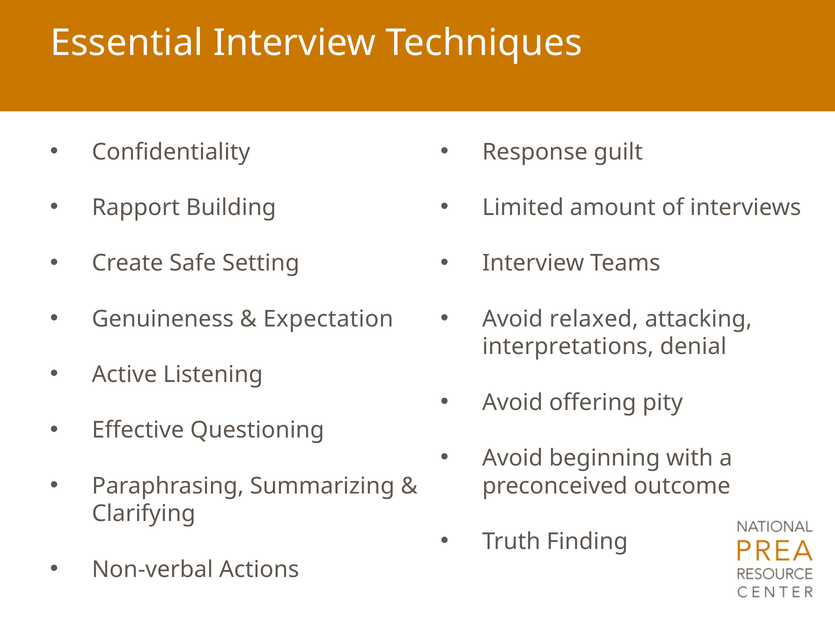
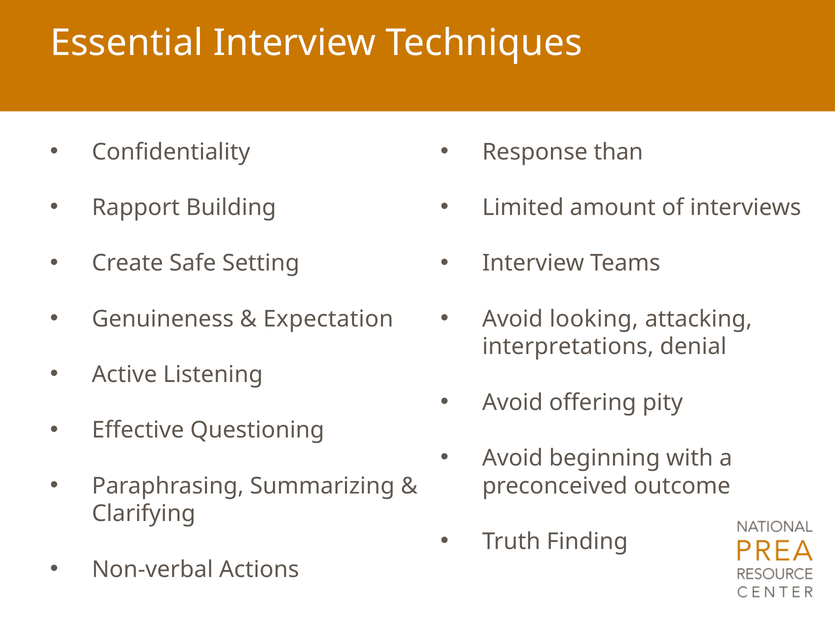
guilt: guilt -> than
relaxed: relaxed -> looking
